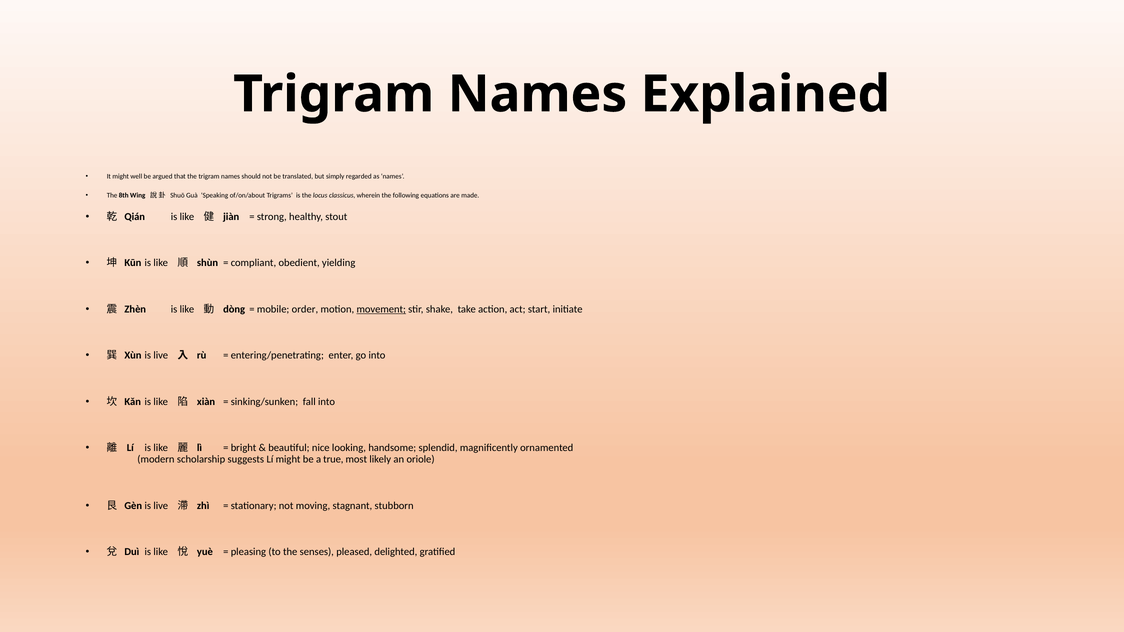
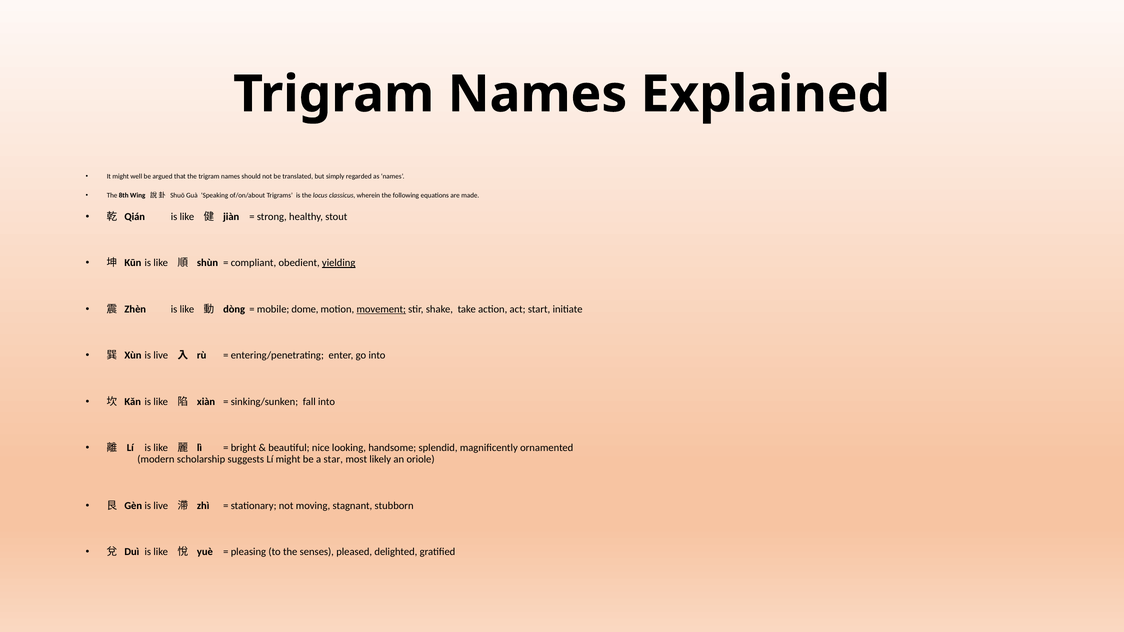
yielding underline: none -> present
order: order -> dome
true: true -> star
